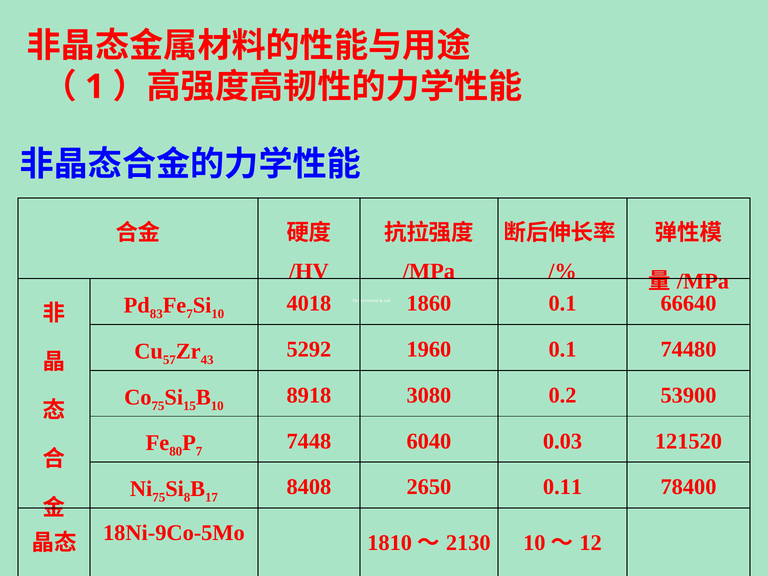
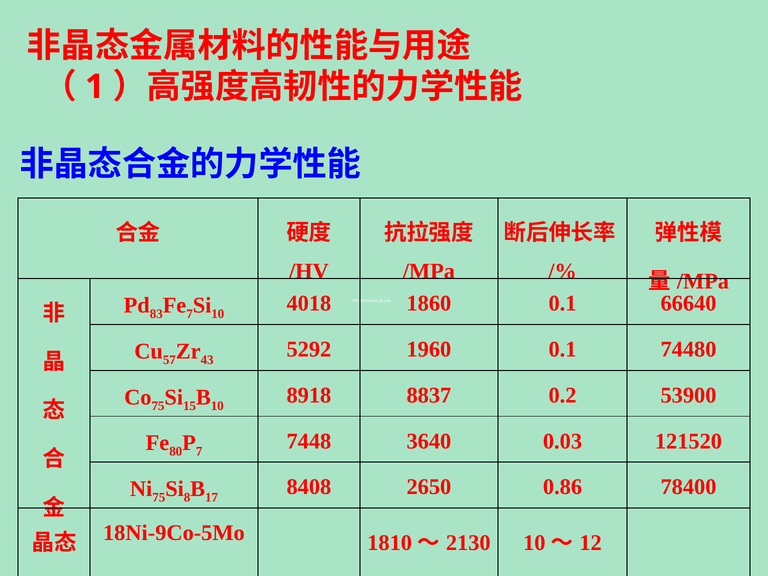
3080: 3080 -> 8837
6040: 6040 -> 3640
0.11: 0.11 -> 0.86
